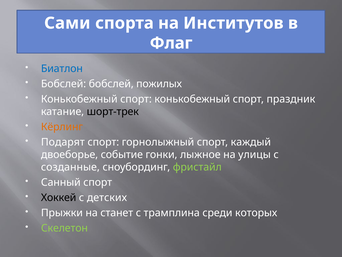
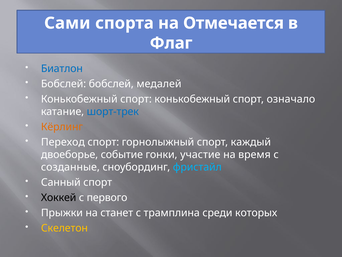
Институтов: Институтов -> Отмечается
пожилых: пожилых -> медалей
праздник: праздник -> означало
шорт-трек colour: black -> blue
Подарят: Подарят -> Переход
лыжное: лыжное -> участие
улицы: улицы -> время
фристайл colour: light green -> light blue
детских: детских -> первого
Скелетон colour: light green -> yellow
